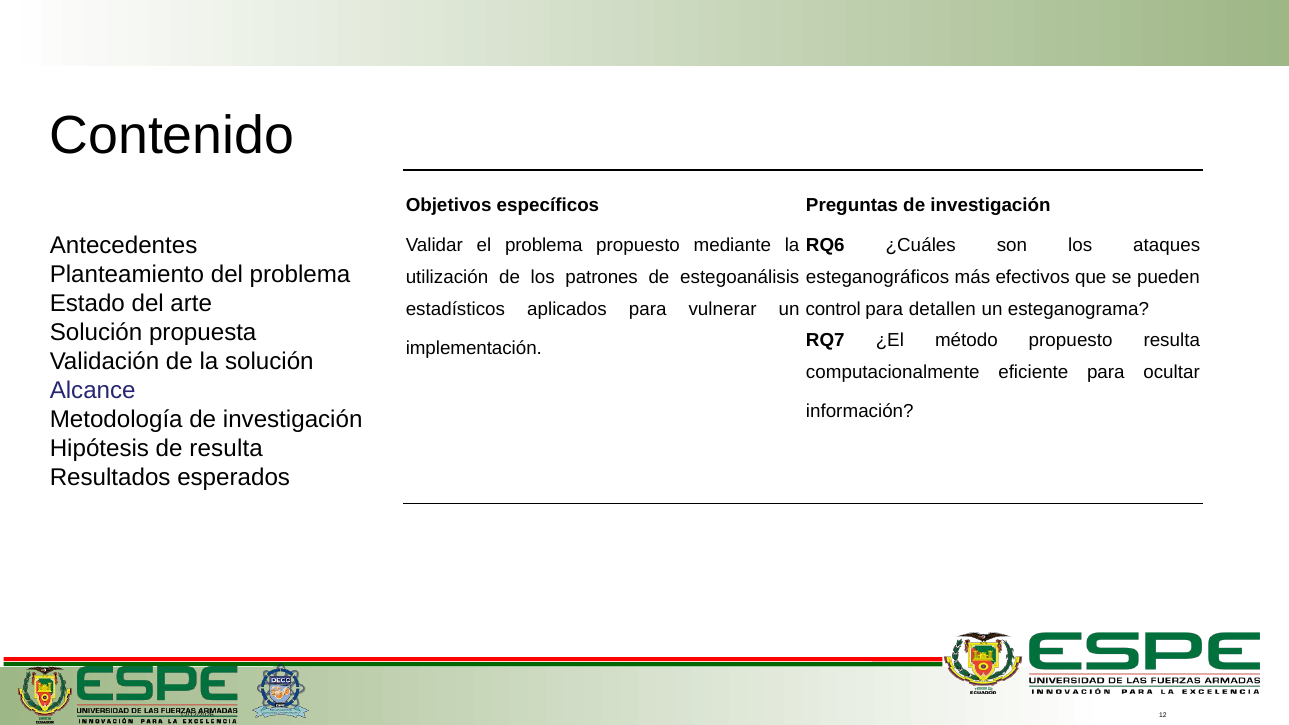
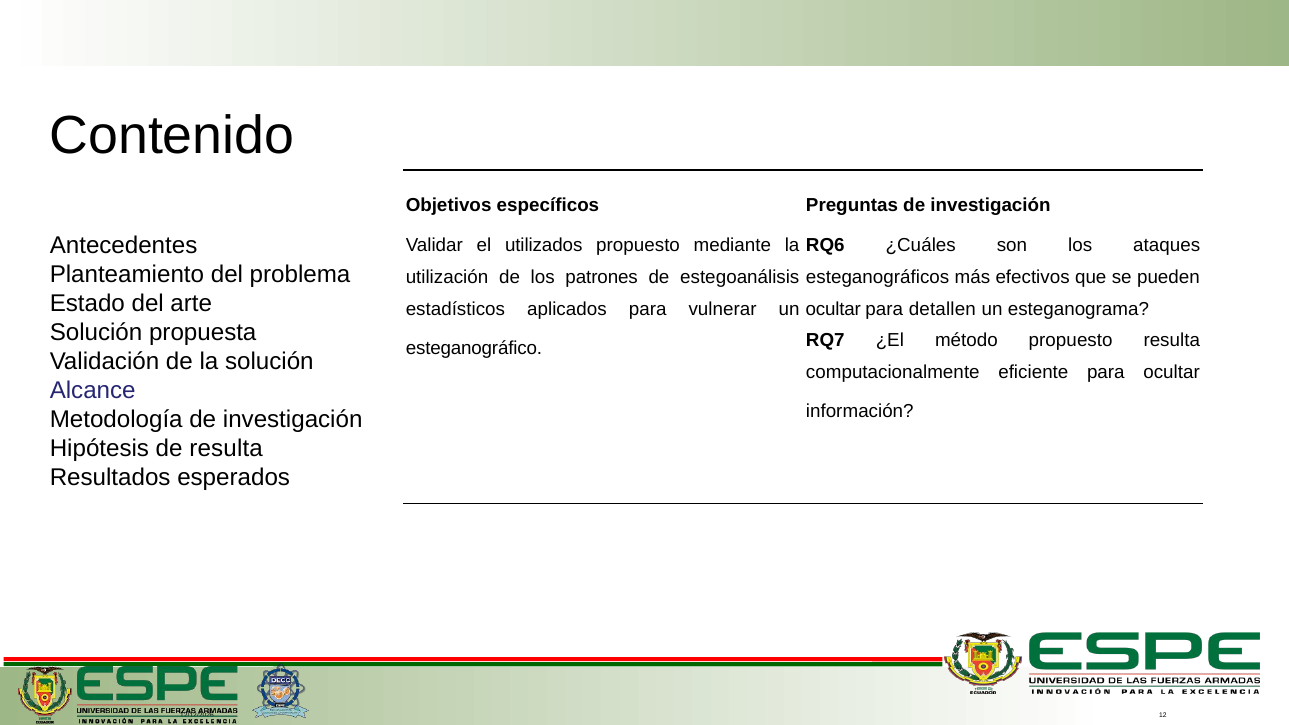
el problema: problema -> utilizados
control at (833, 309): control -> ocultar
implementación: implementación -> esteganográfico
